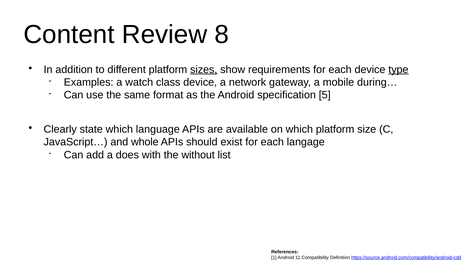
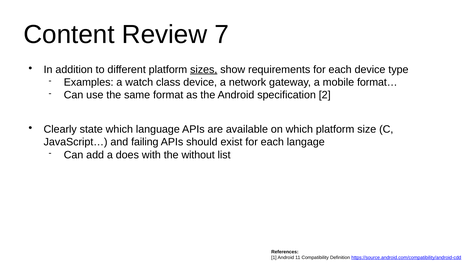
8: 8 -> 7
type underline: present -> none
during…: during… -> format…
5: 5 -> 2
whole: whole -> failing
